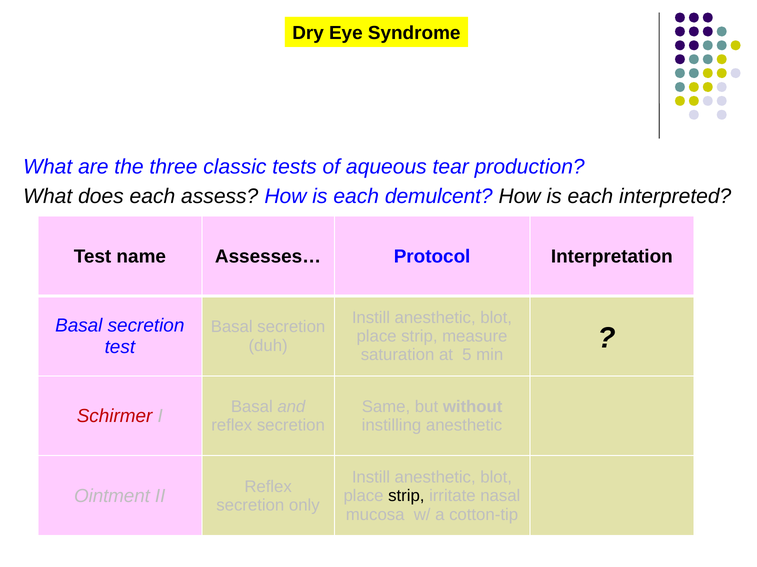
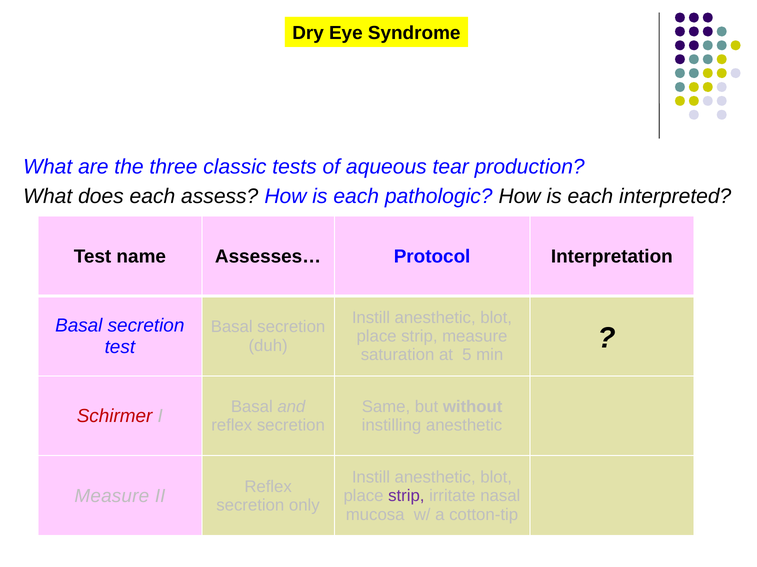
demulcent: demulcent -> pathologic
Ointment at (112, 497): Ointment -> Measure
strip at (406, 496) colour: black -> purple
